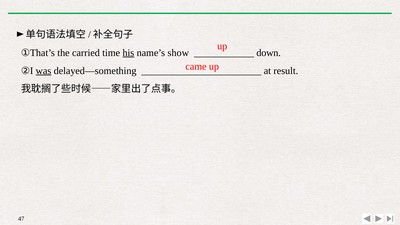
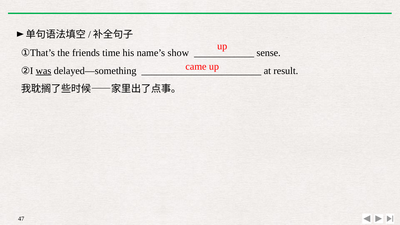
carried: carried -> friends
his underline: present -> none
down: down -> sense
